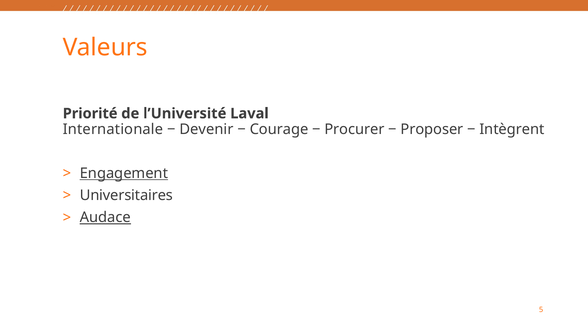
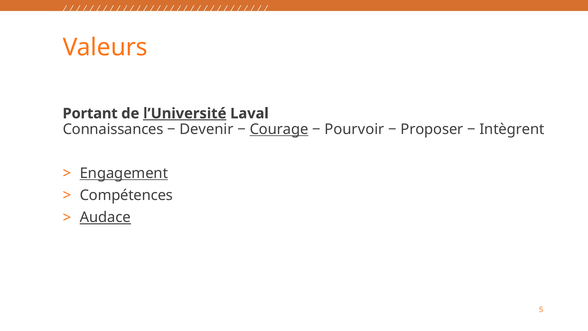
Priorité: Priorité -> Portant
l’Université underline: none -> present
Internationale: Internationale -> Connaissances
Courage underline: none -> present
Procurer: Procurer -> Pourvoir
Universitaires: Universitaires -> Compétences
